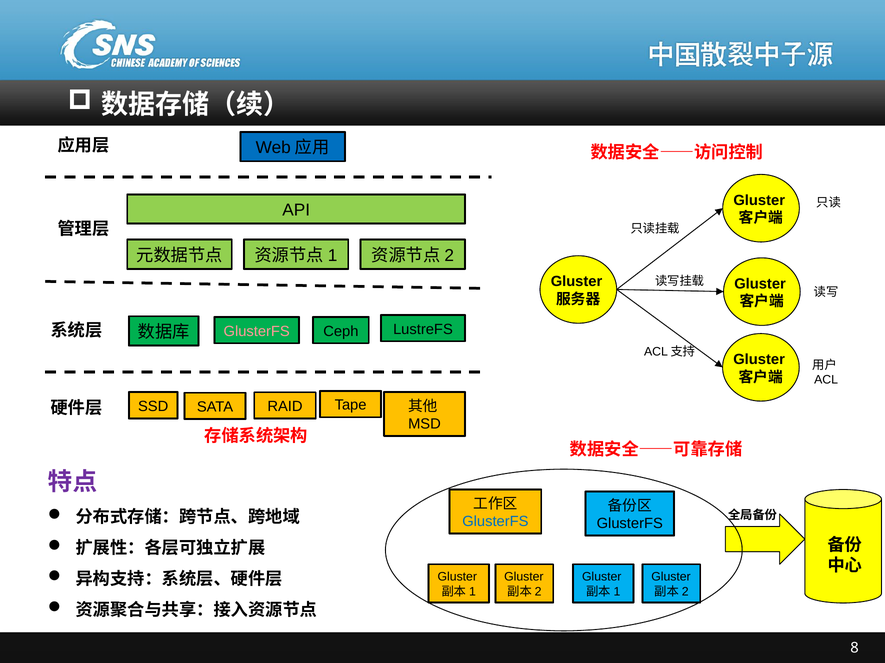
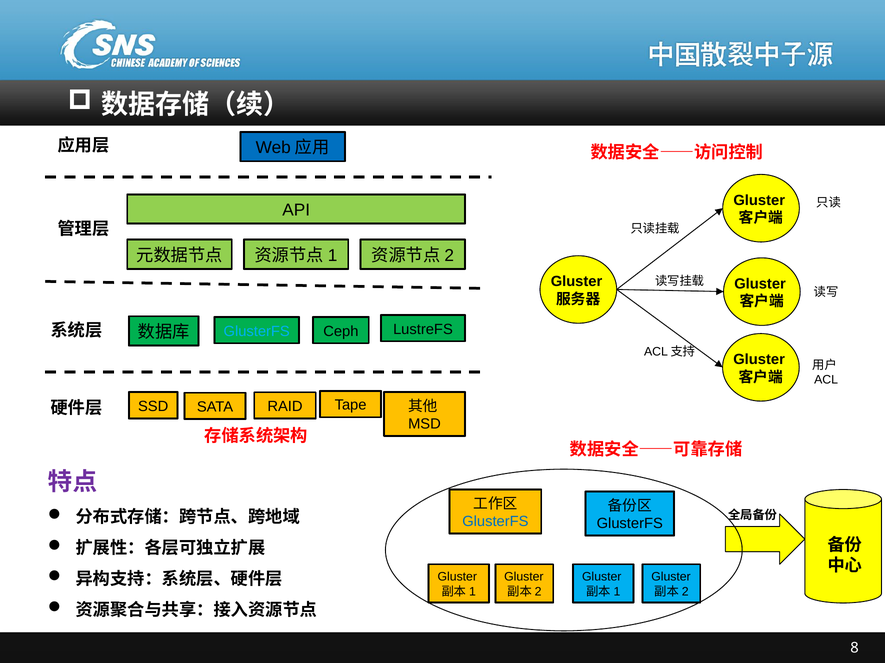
GlusterFS at (257, 332) colour: pink -> light blue
